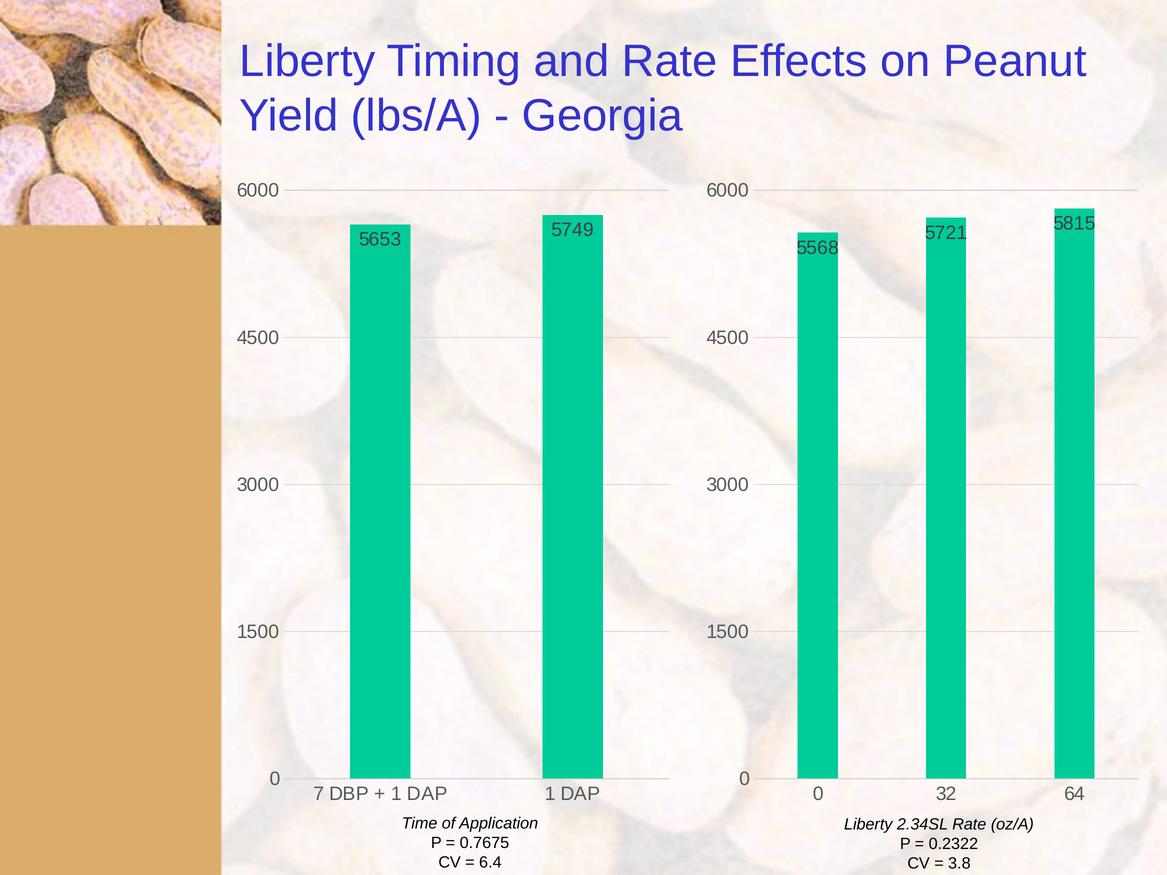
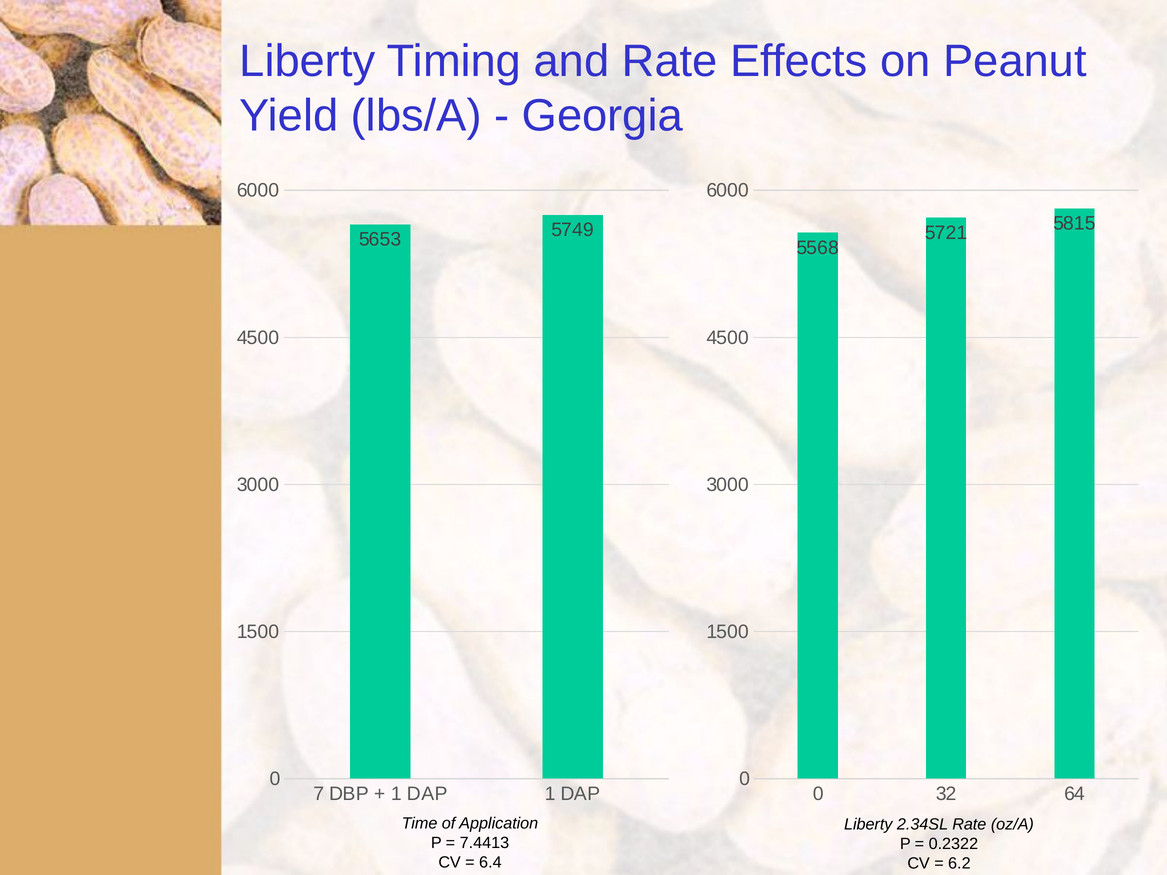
0.7675: 0.7675 -> 7.4413
3.8: 3.8 -> 6.2
